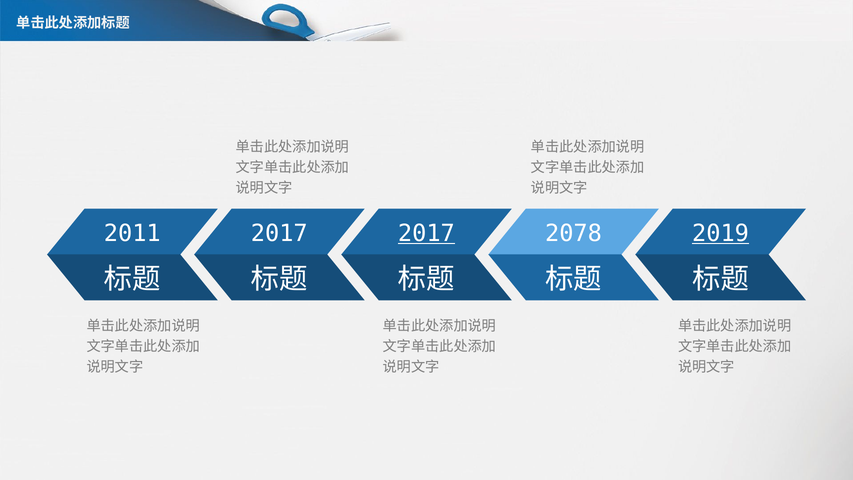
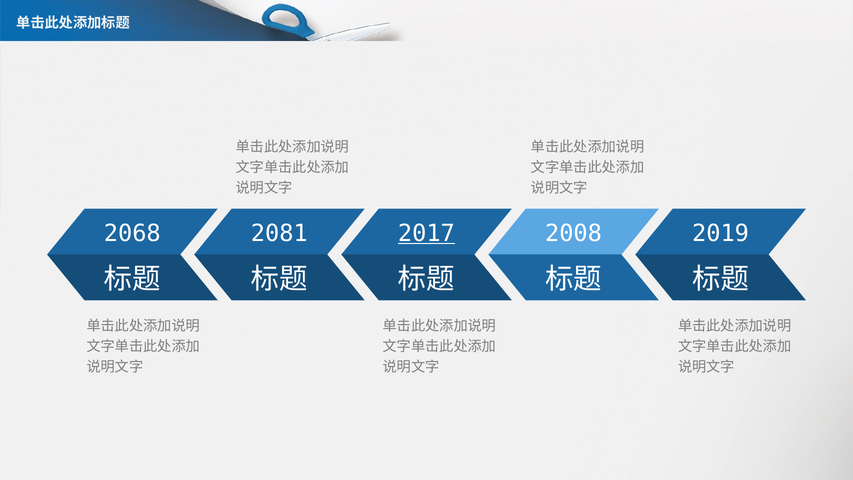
2011: 2011 -> 2068
2017 at (279, 233): 2017 -> 2081
2078: 2078 -> 2008
2019 underline: present -> none
